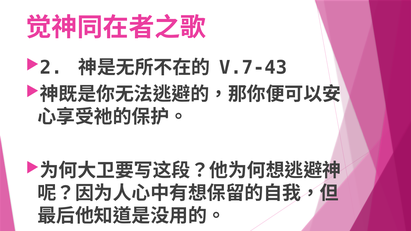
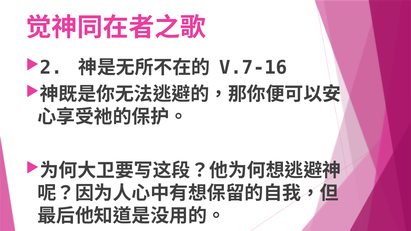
V.7-43: V.7-43 -> V.7-16
